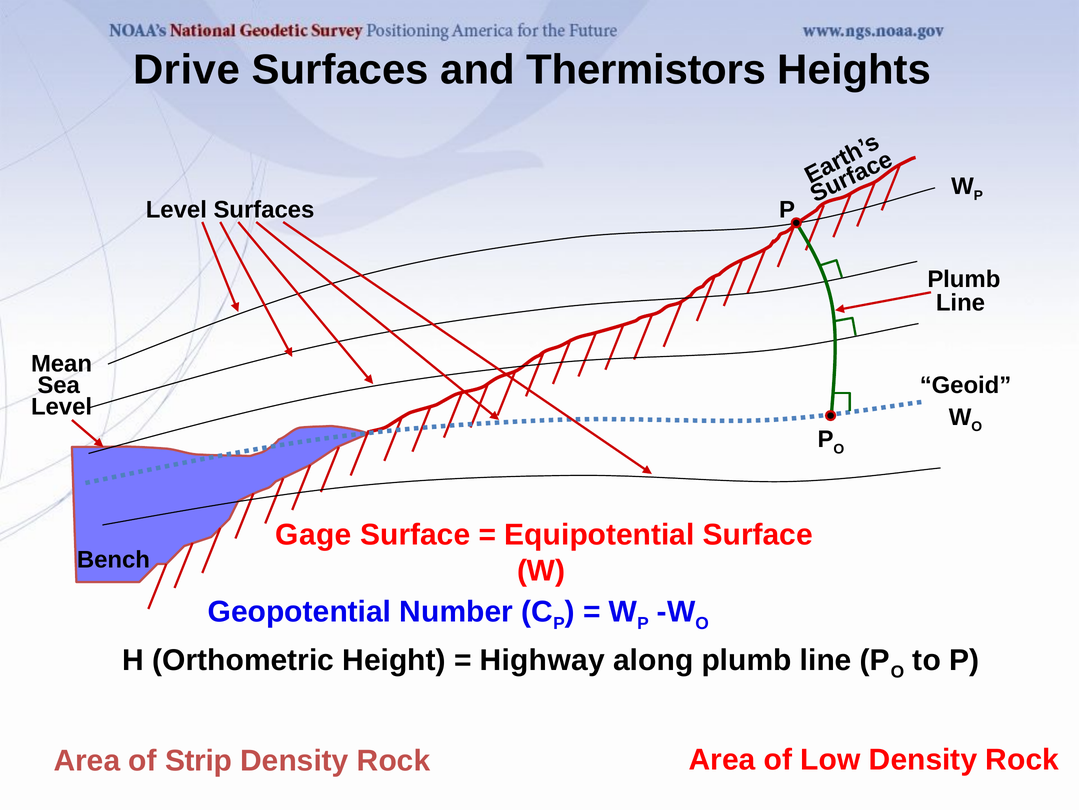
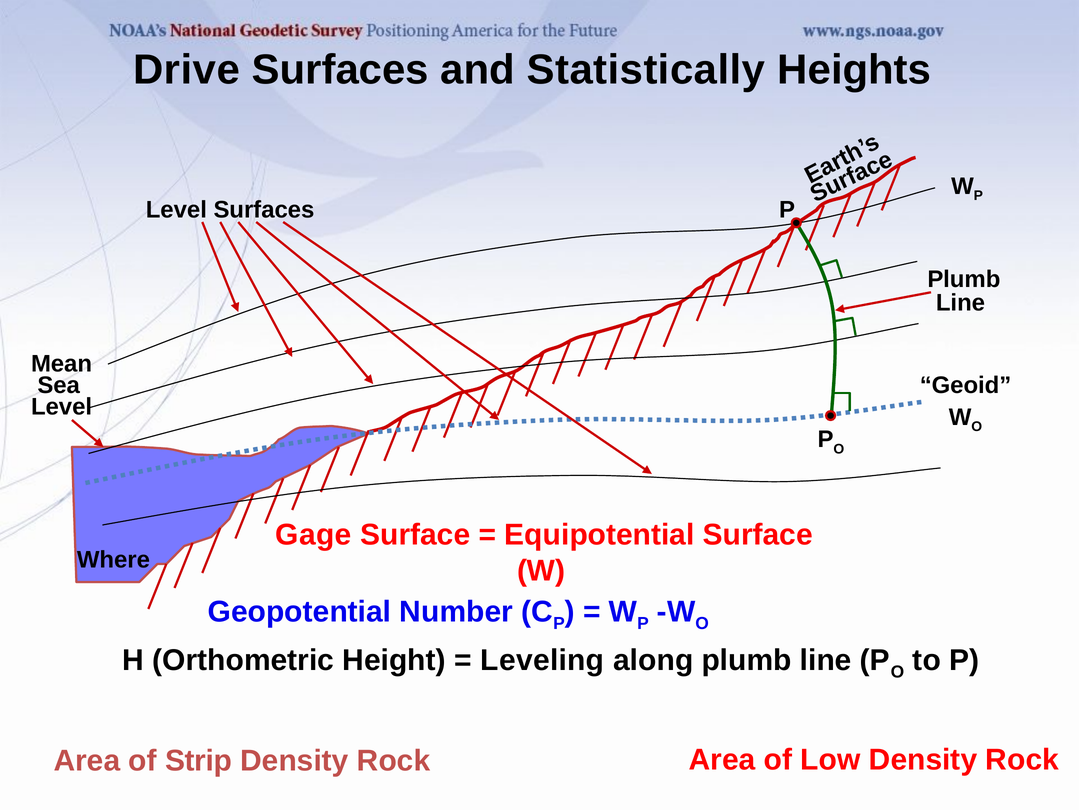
Thermistors: Thermistors -> Statistically
Bench: Bench -> Where
Highway: Highway -> Leveling
